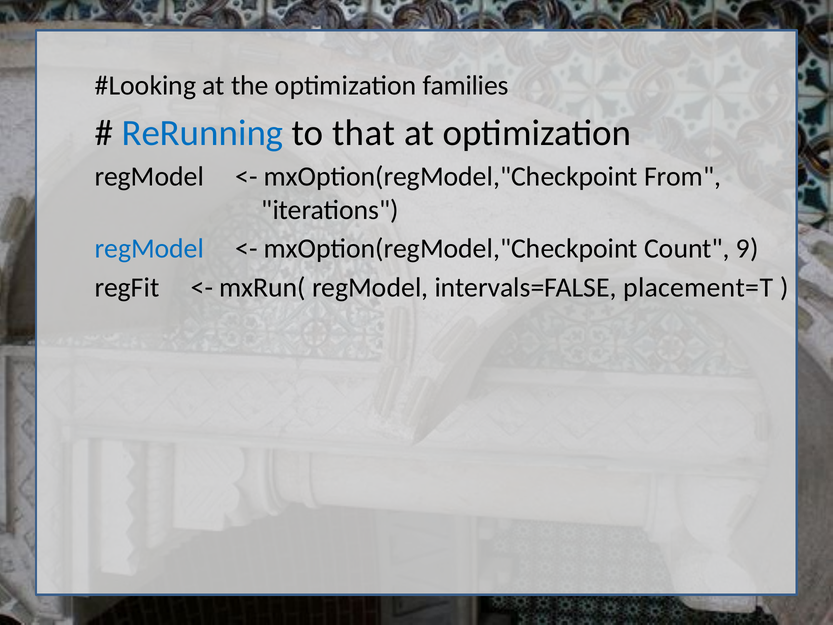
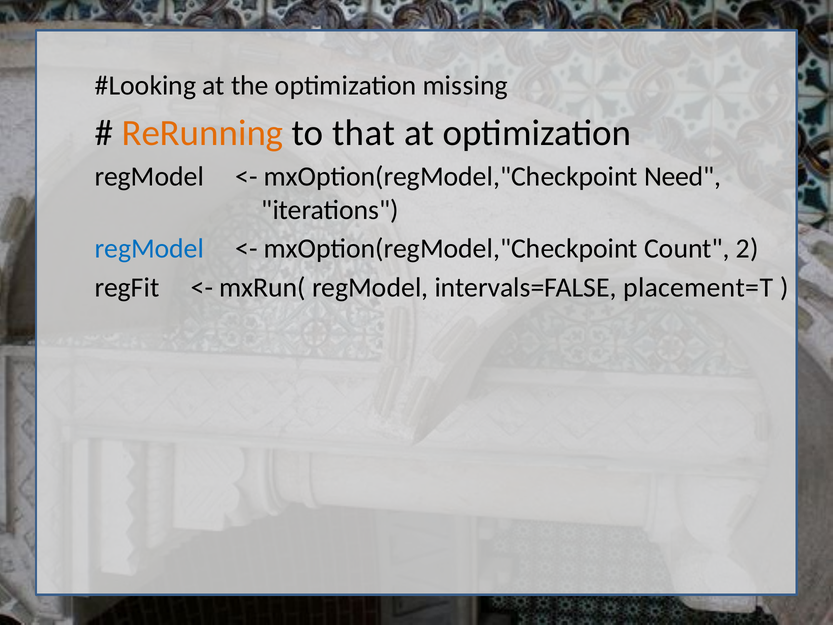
families: families -> missing
ReRunning colour: blue -> orange
From: From -> Need
9: 9 -> 2
